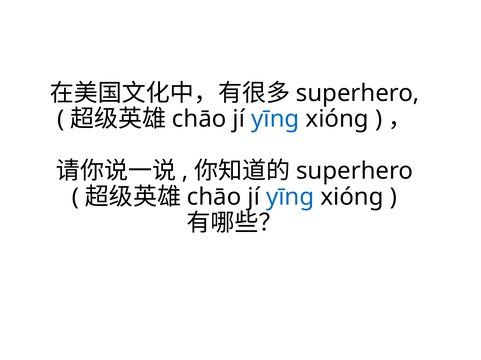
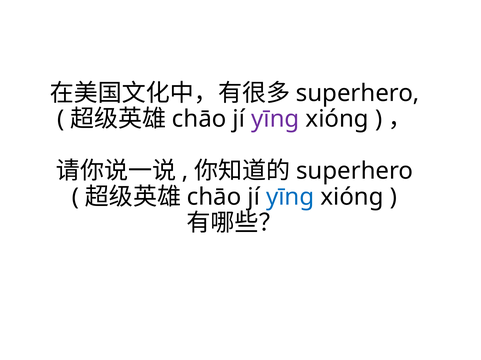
yīng at (275, 119) colour: blue -> purple
